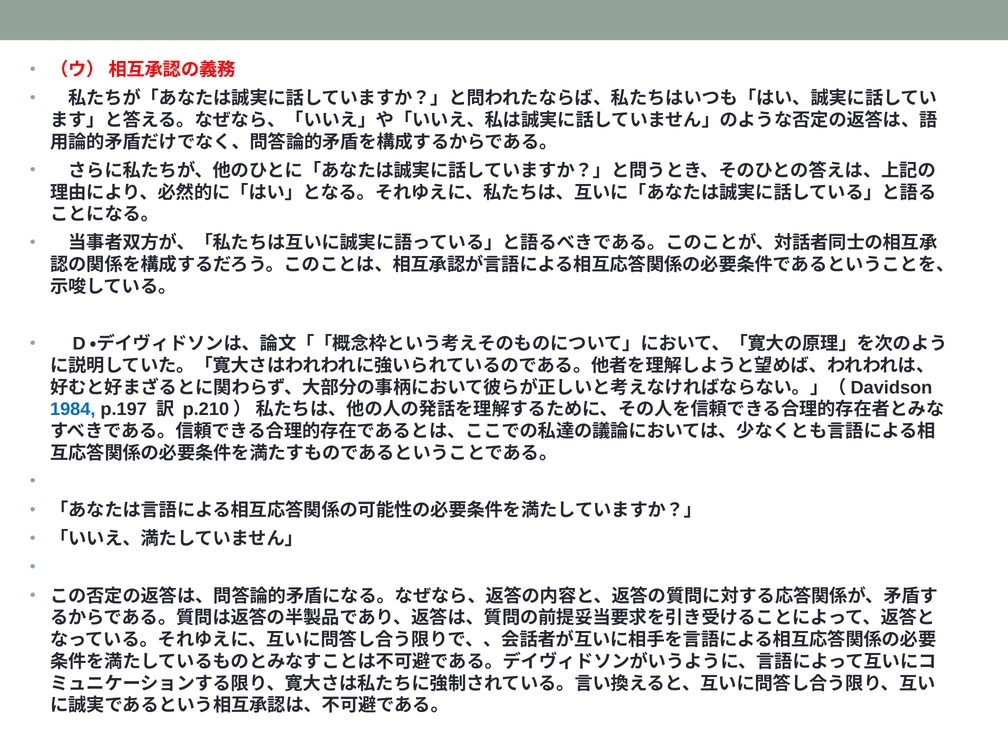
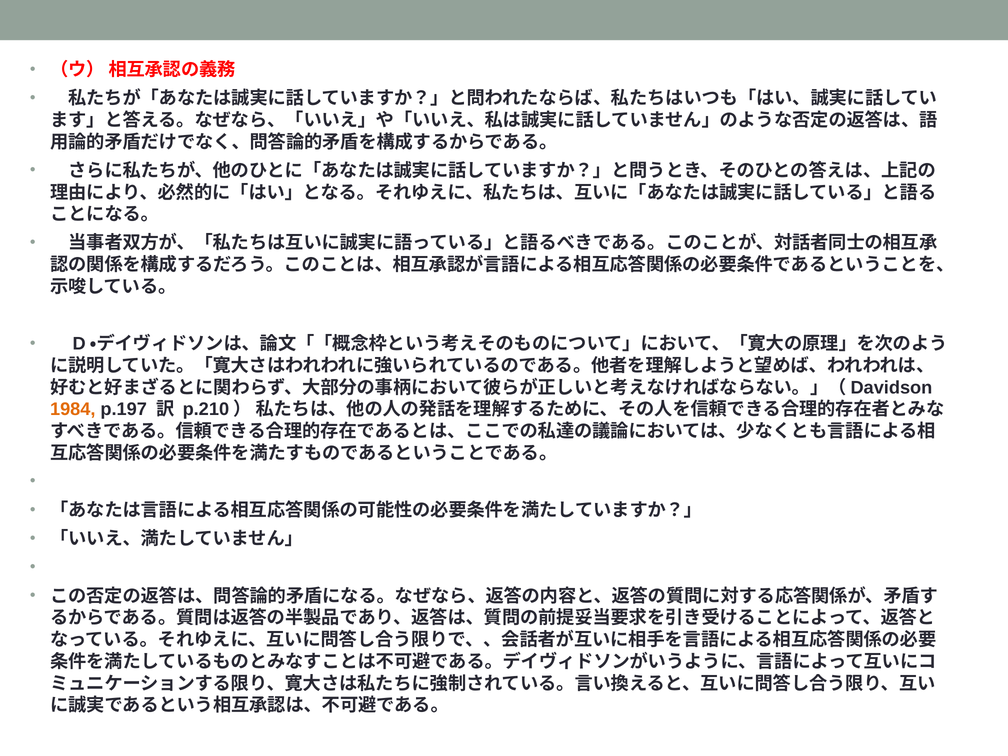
1984 colour: blue -> orange
